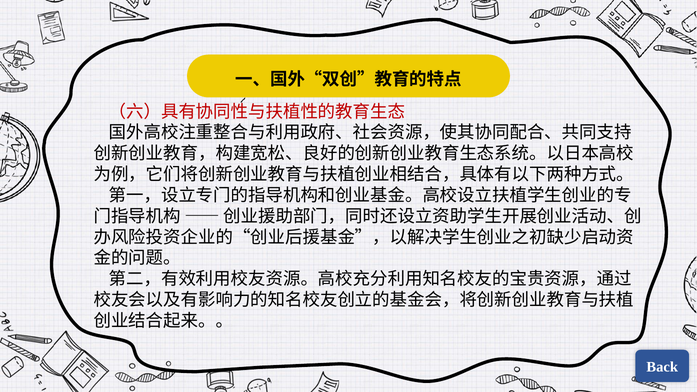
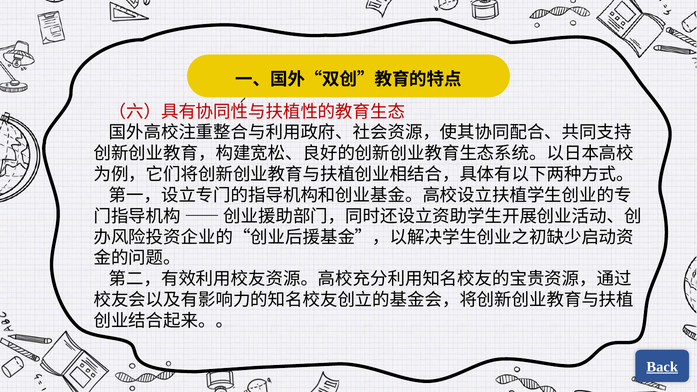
Back underline: none -> present
